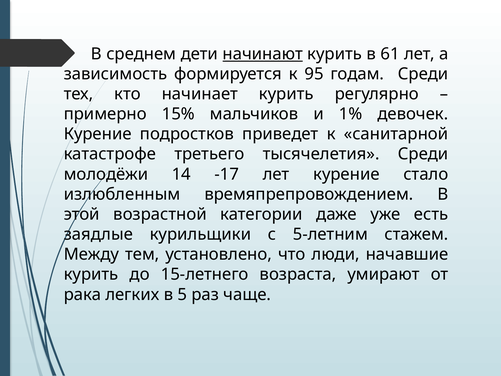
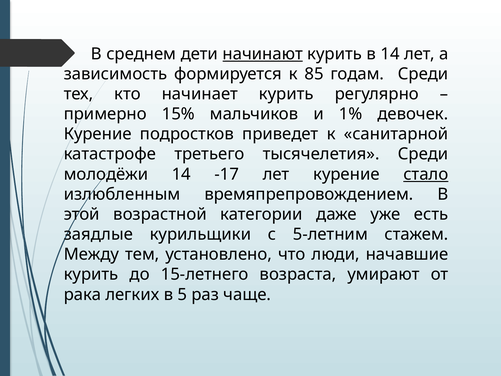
в 61: 61 -> 14
95: 95 -> 85
стало underline: none -> present
